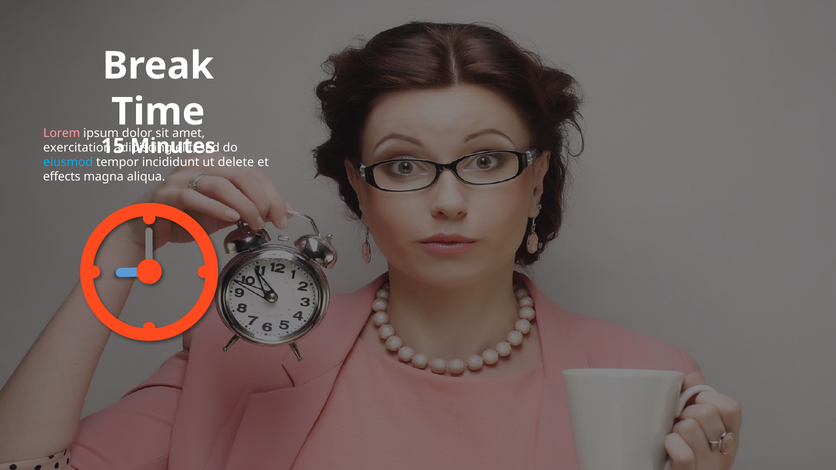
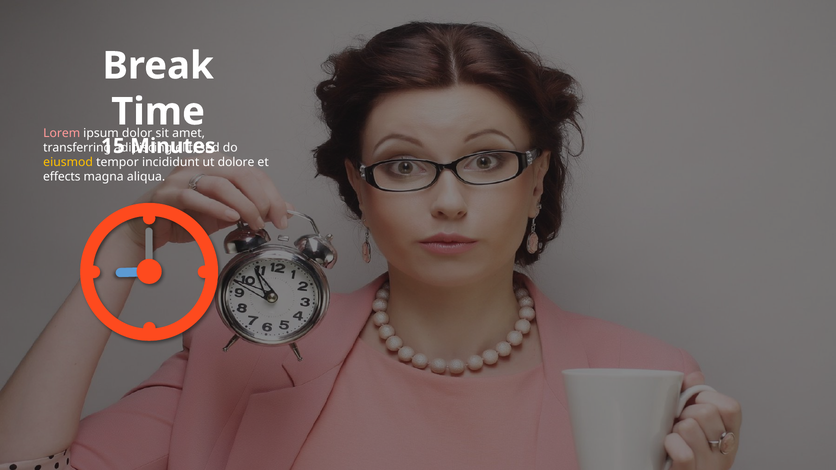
exercitation: exercitation -> transferring
eiusmod colour: light blue -> yellow
delete: delete -> dolore
